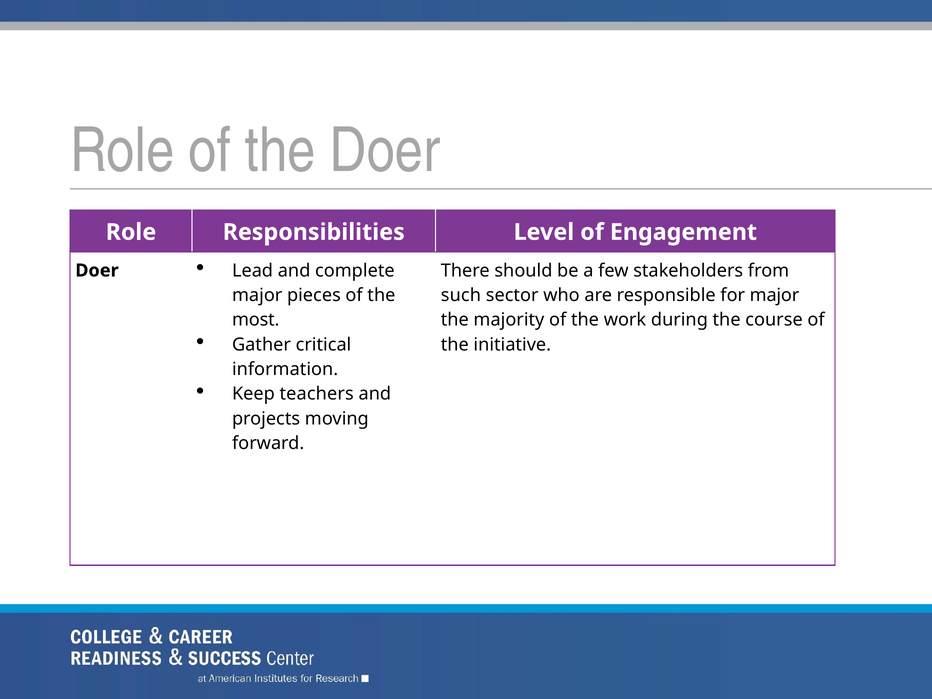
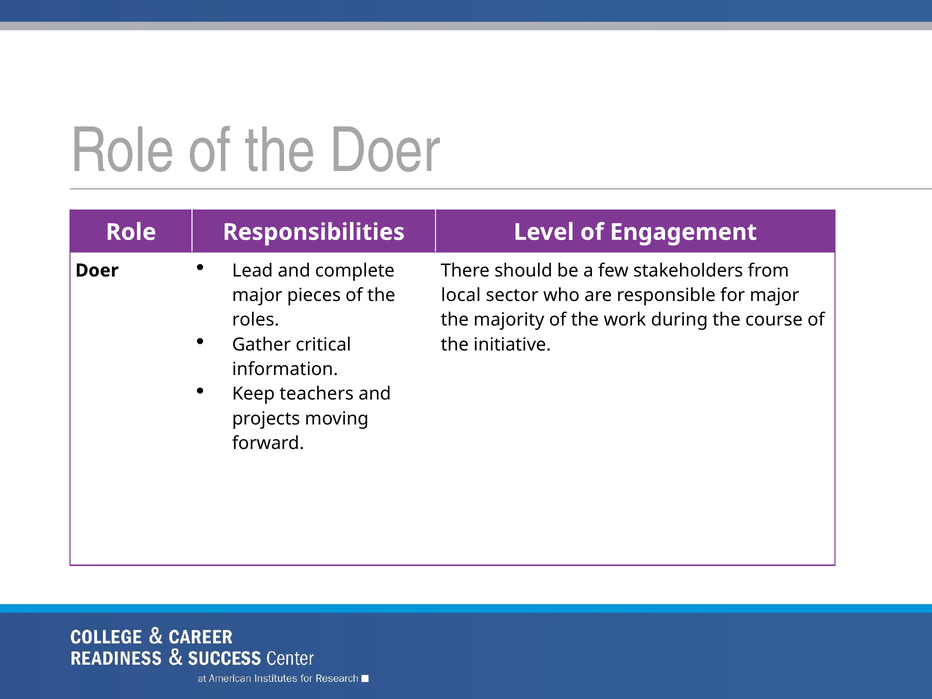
such: such -> local
most: most -> roles
